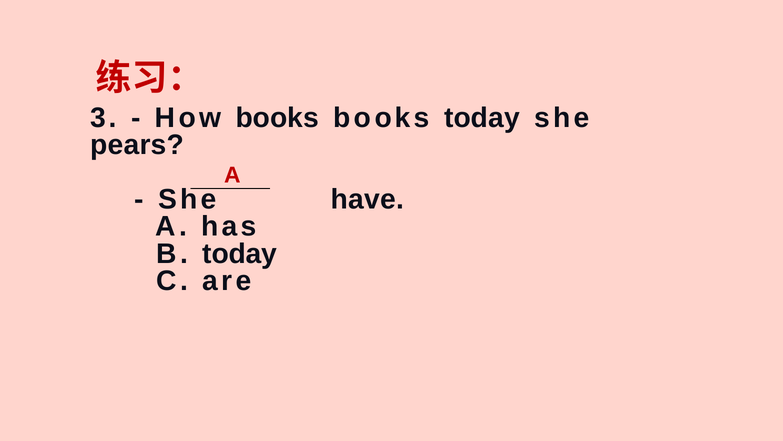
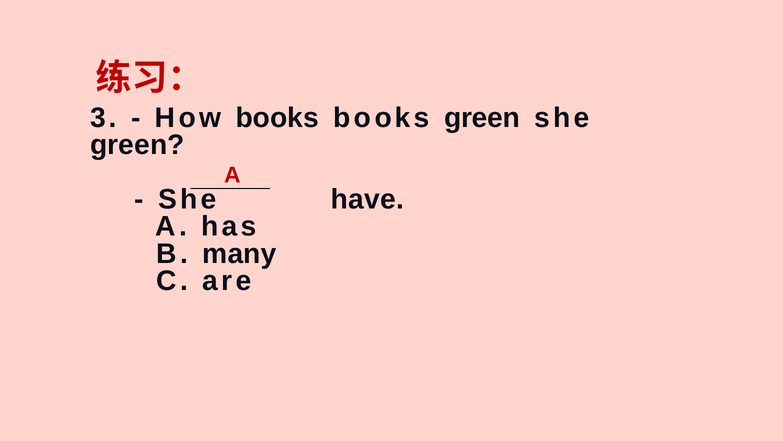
books today: today -> green
pears at (137, 145): pears -> green
B today: today -> many
